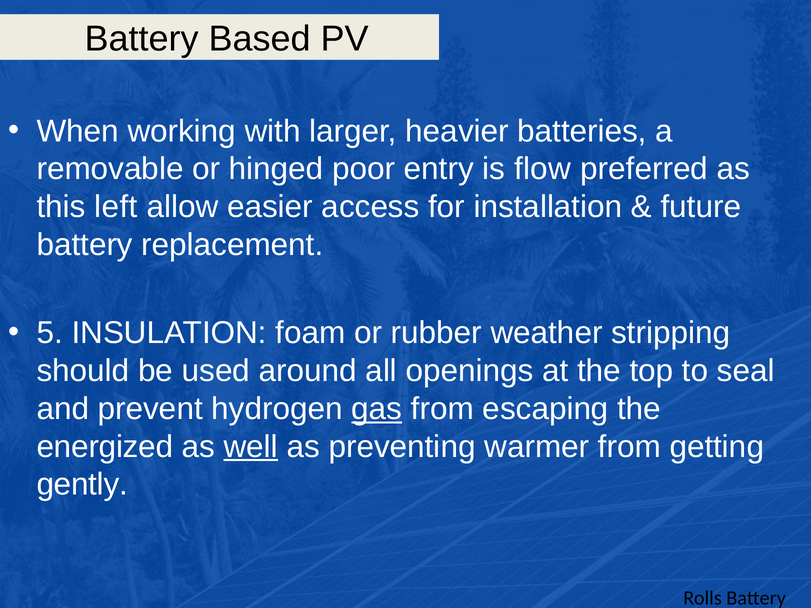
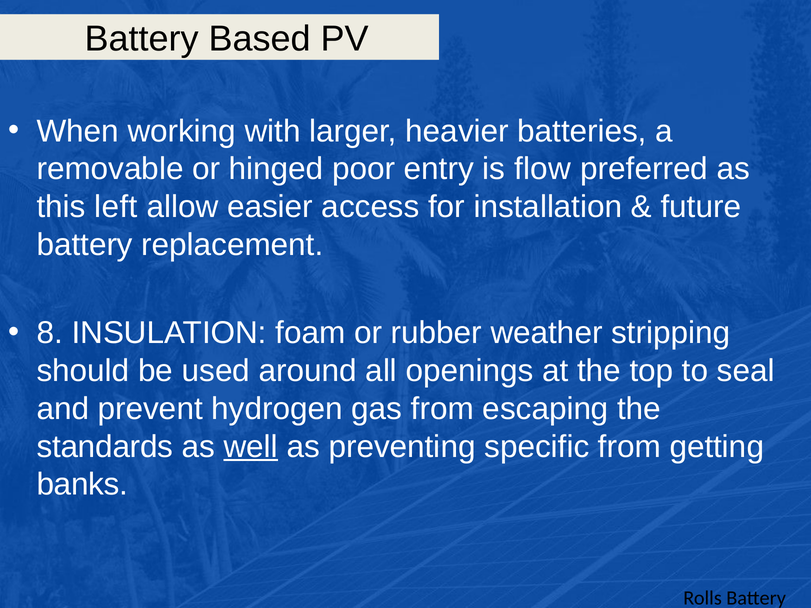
5: 5 -> 8
gas underline: present -> none
energized: energized -> standards
warmer: warmer -> specific
gently: gently -> banks
